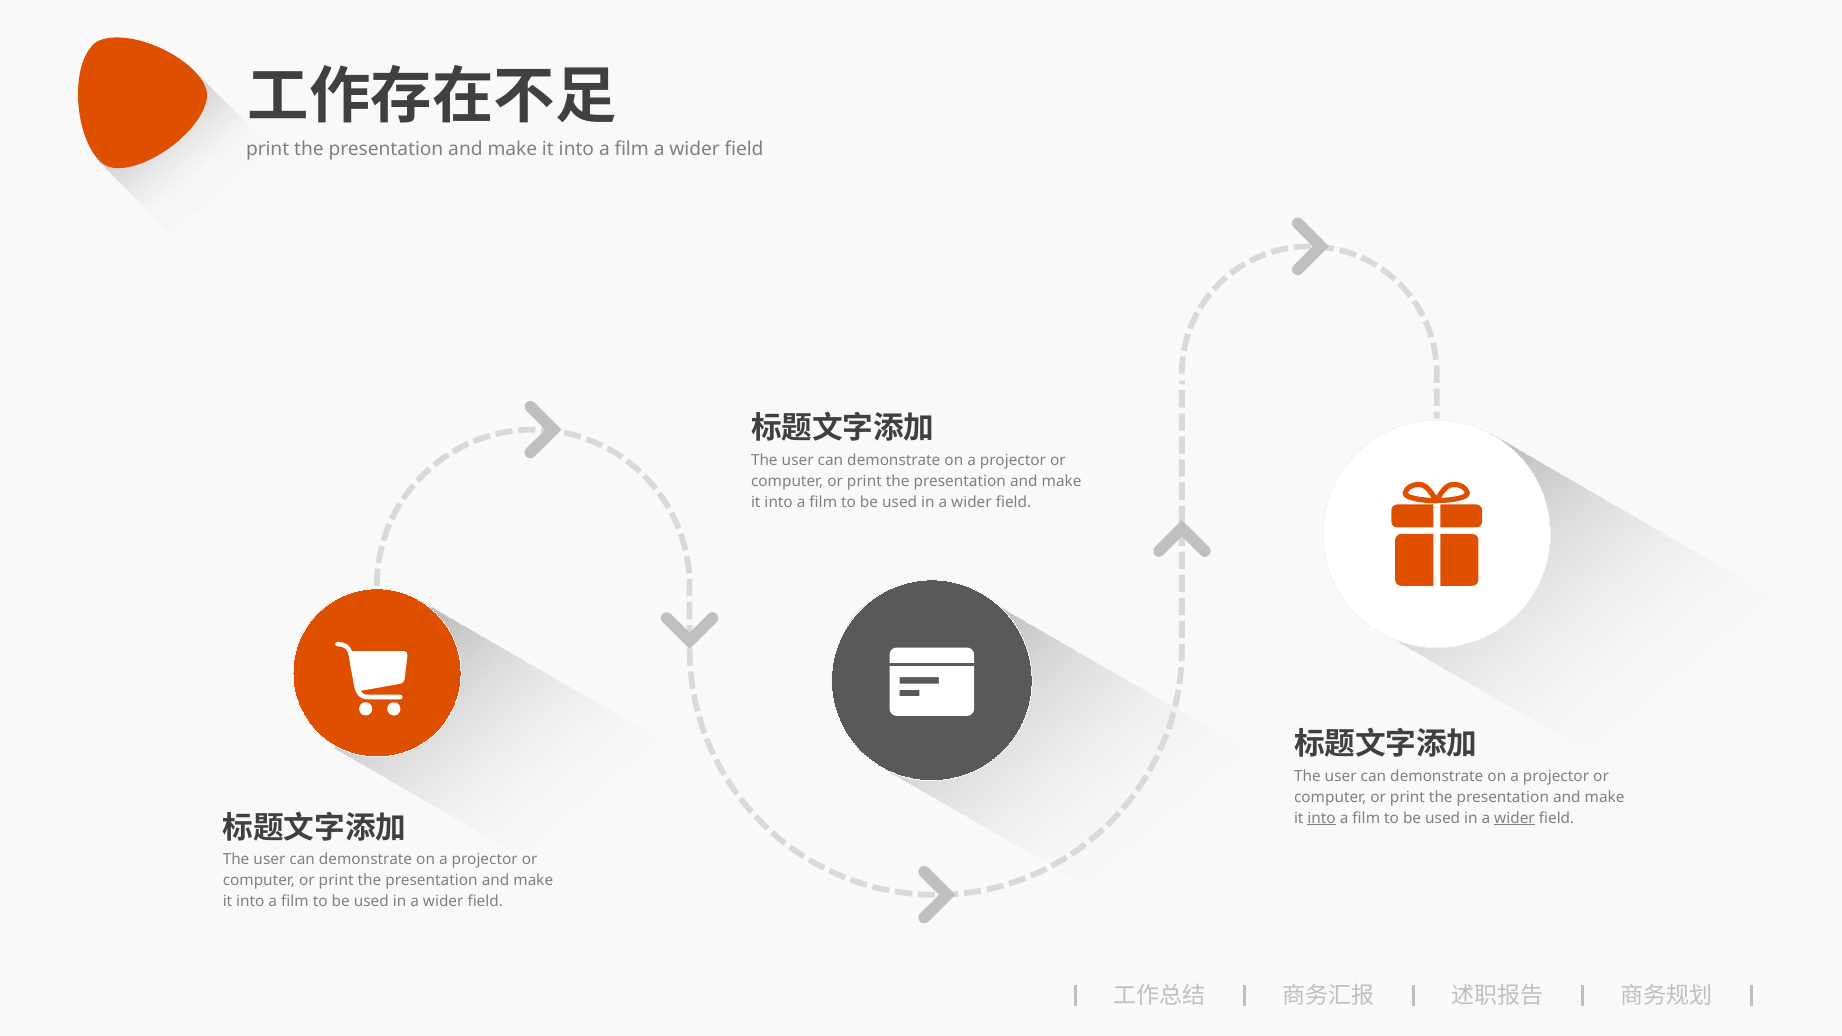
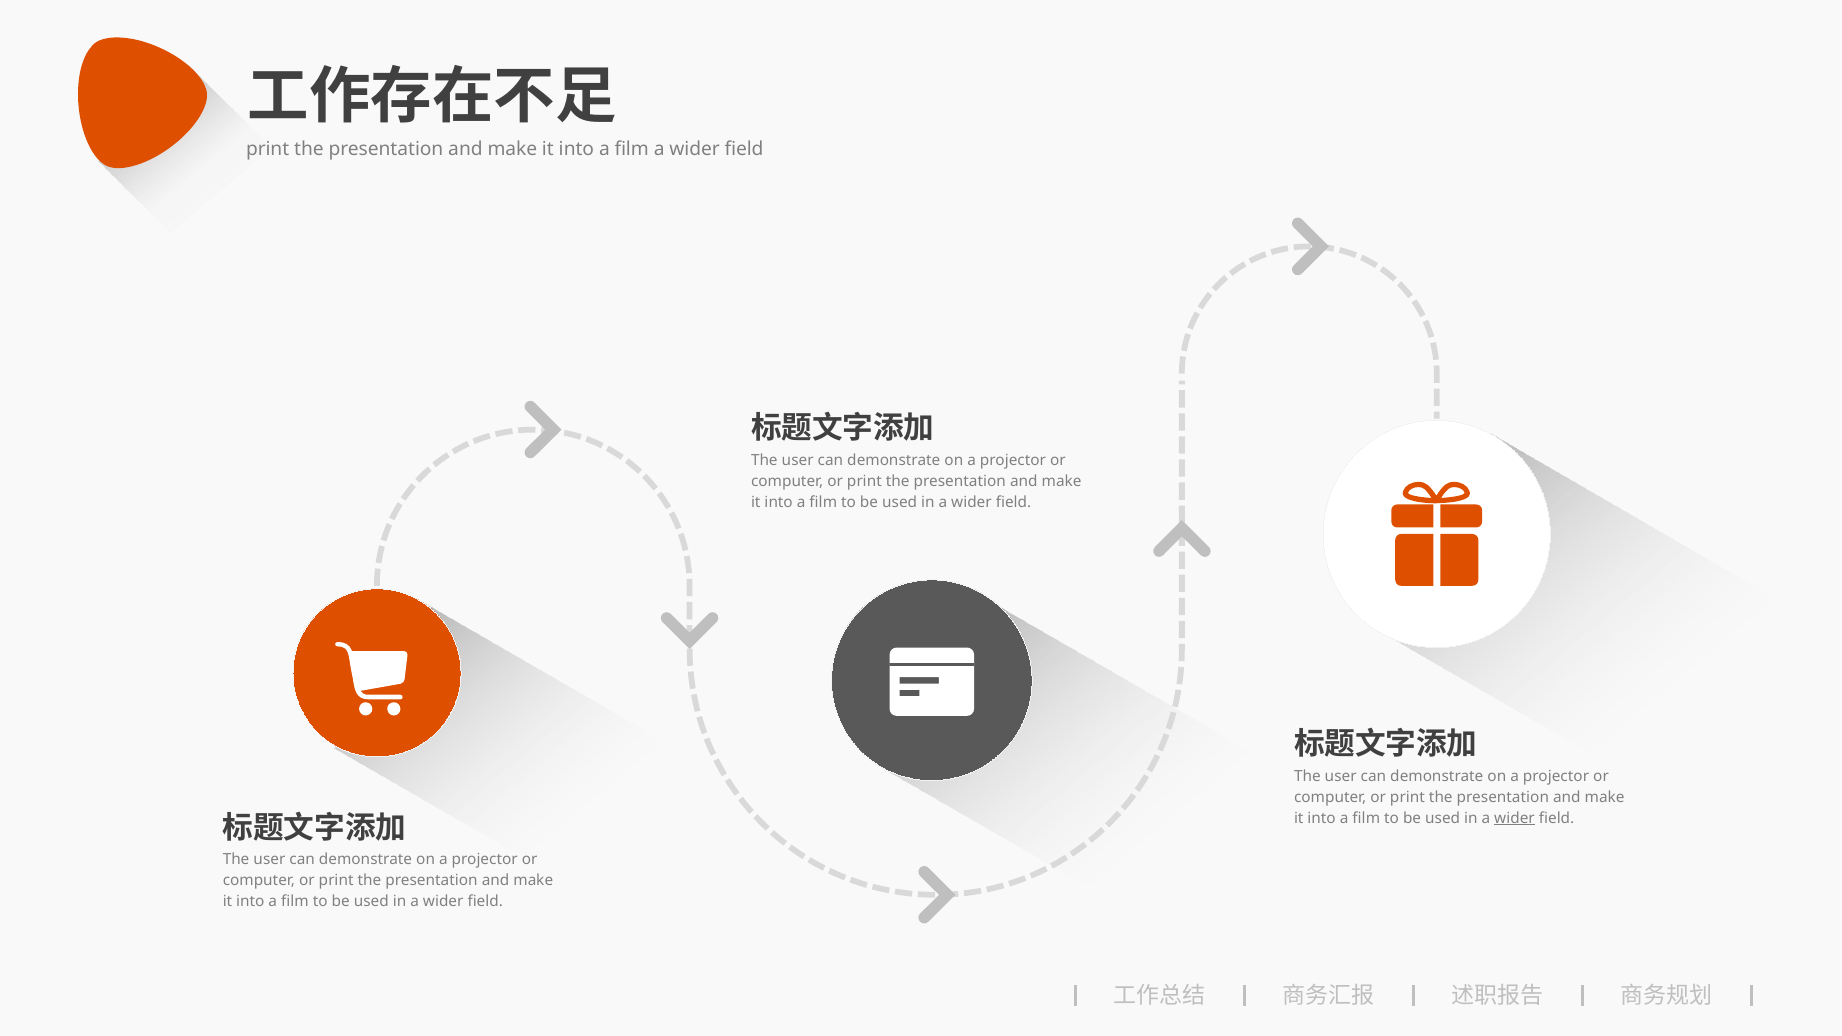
into at (1322, 818) underline: present -> none
